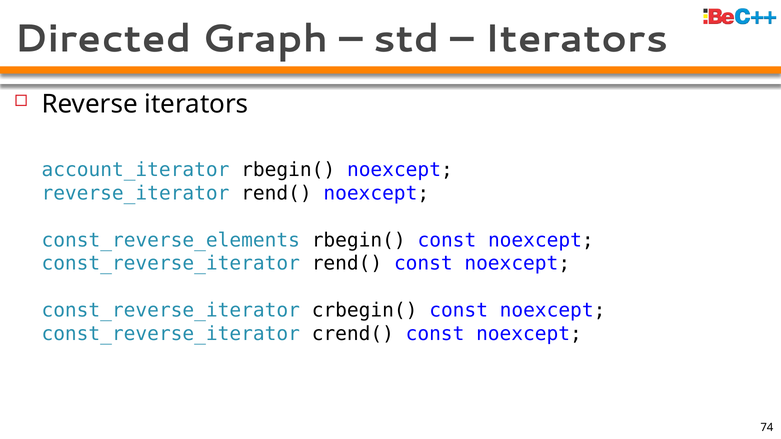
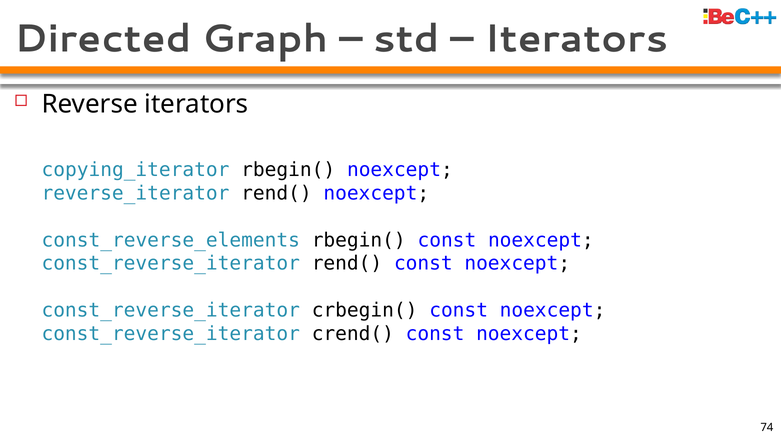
account_iterator: account_iterator -> copying_iterator
